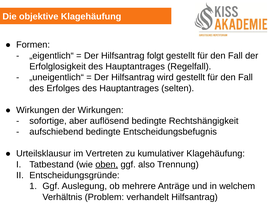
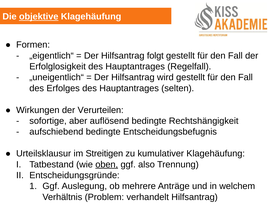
objektive underline: none -> present
der Wirkungen: Wirkungen -> Verurteilen
Vertreten: Vertreten -> Streitigen
